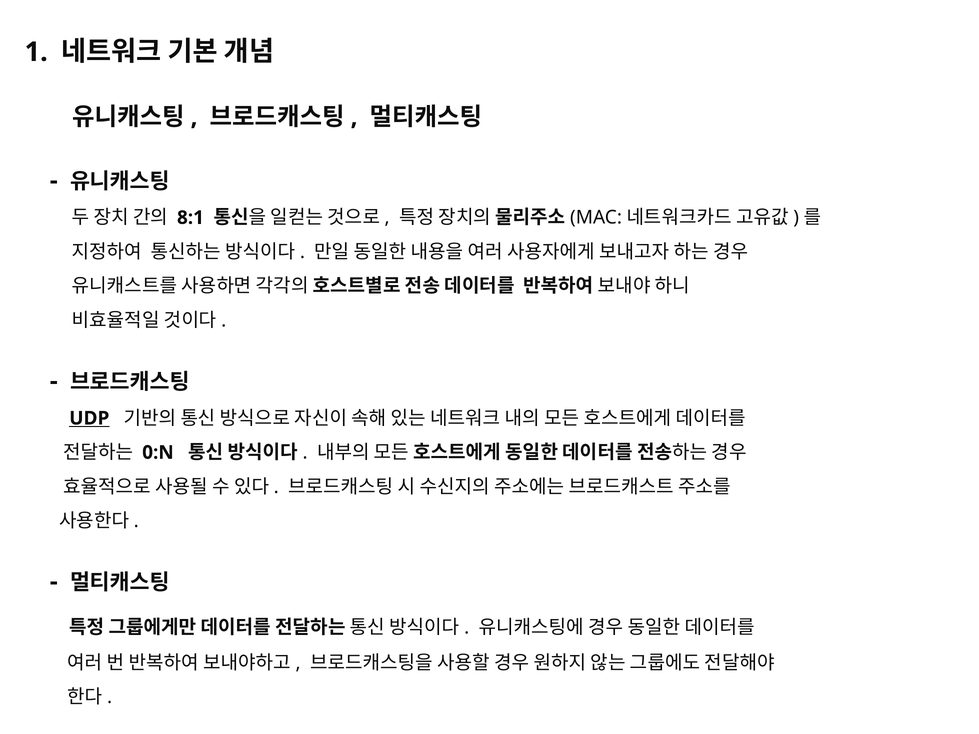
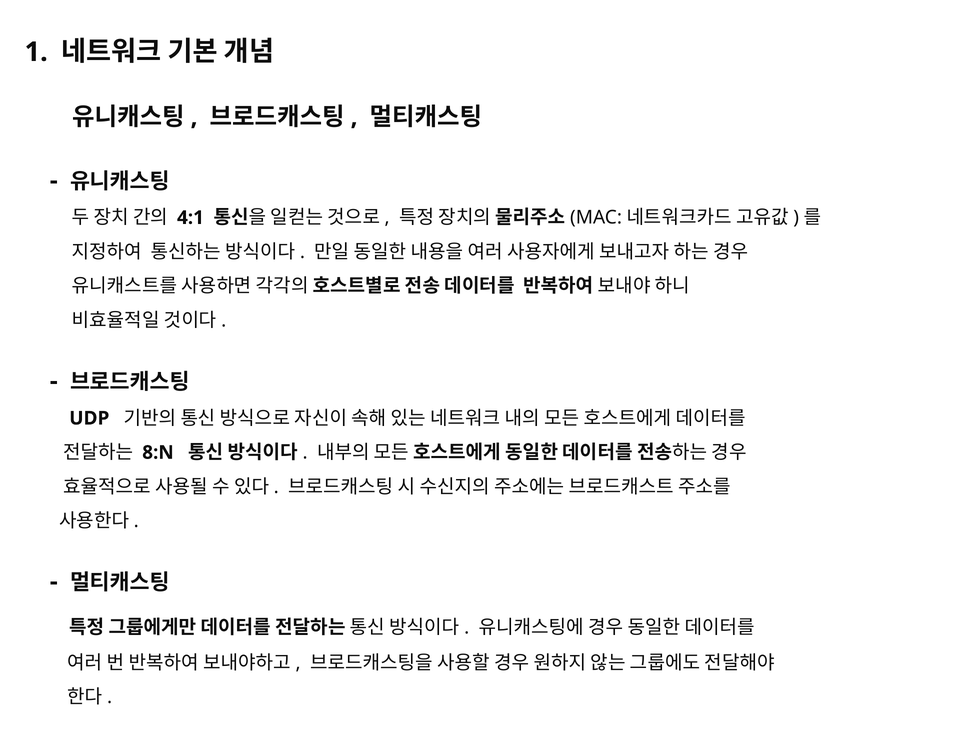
8:1: 8:1 -> 4:1
UDP underline: present -> none
0:N: 0:N -> 8:N
